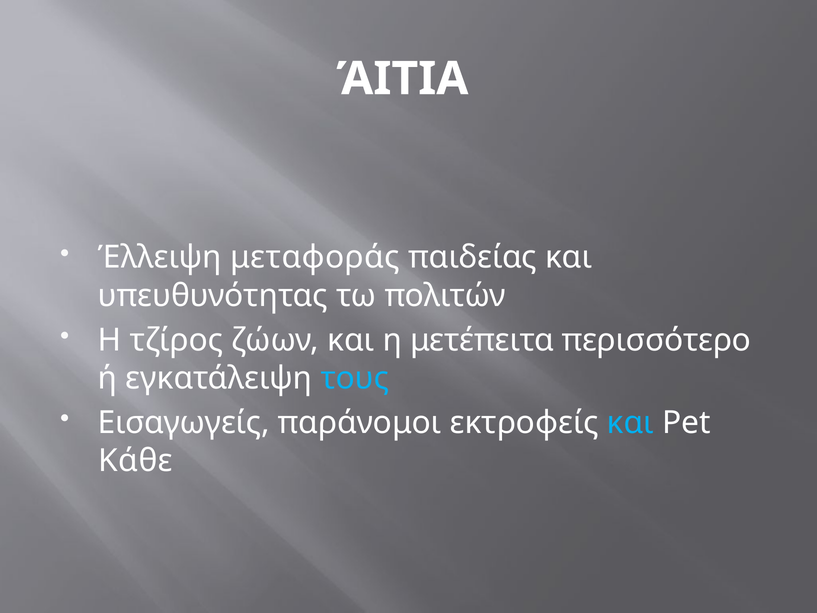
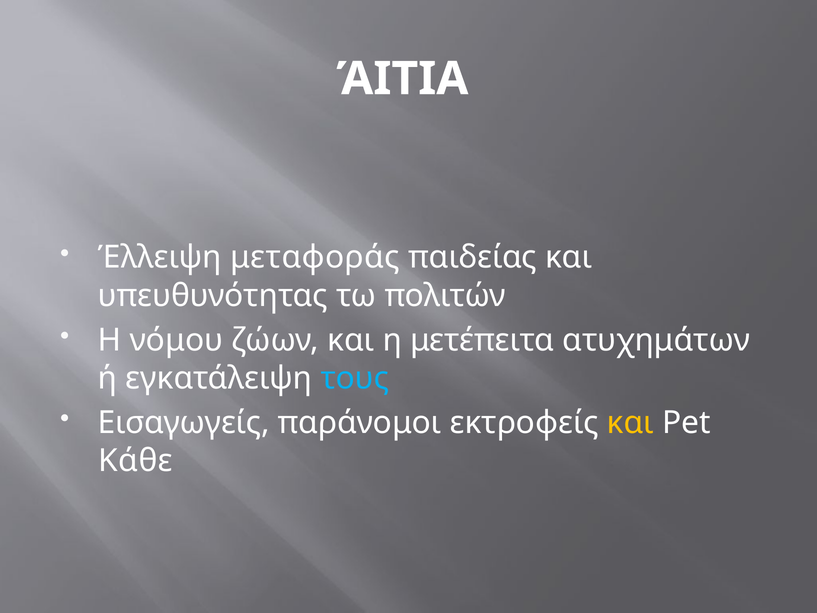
τζίρος: τζίρος -> νόμου
περισσότερο: περισσότερο -> ατυχημάτων
και at (630, 423) colour: light blue -> yellow
